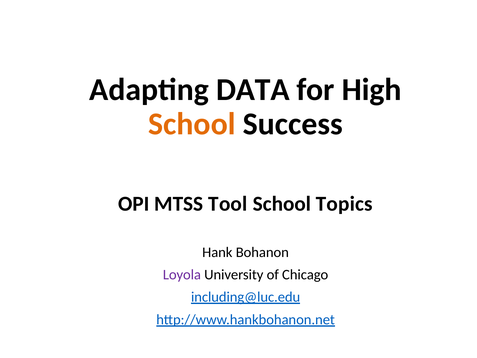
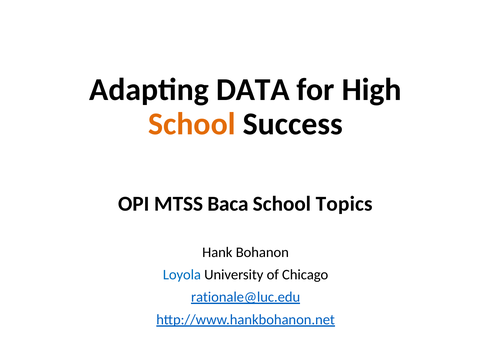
Tool: Tool -> Baca
Loyola colour: purple -> blue
including@luc.edu: including@luc.edu -> rationale@luc.edu
